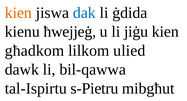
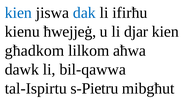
kien at (18, 13) colour: orange -> blue
ġdida: ġdida -> ifirħu
jiġu: jiġu -> djar
ulied: ulied -> aħwa
